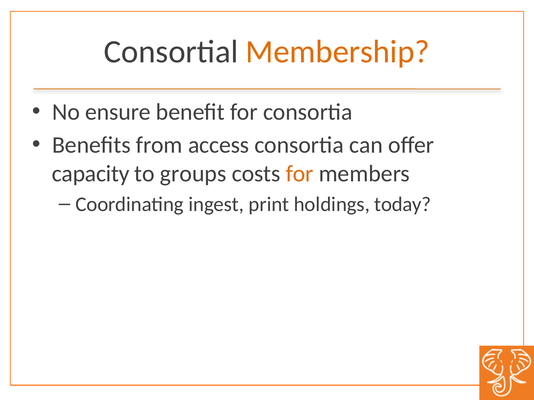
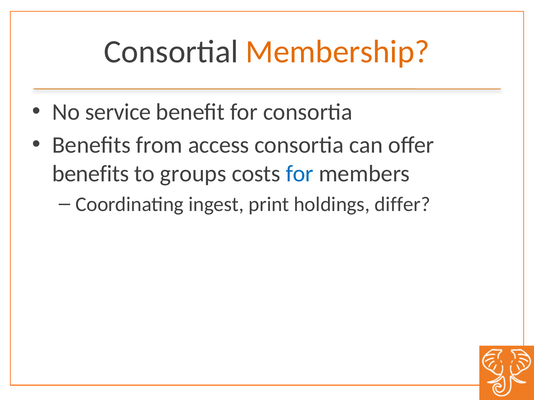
ensure: ensure -> service
capacity at (91, 174): capacity -> benefits
for at (300, 174) colour: orange -> blue
today: today -> differ
